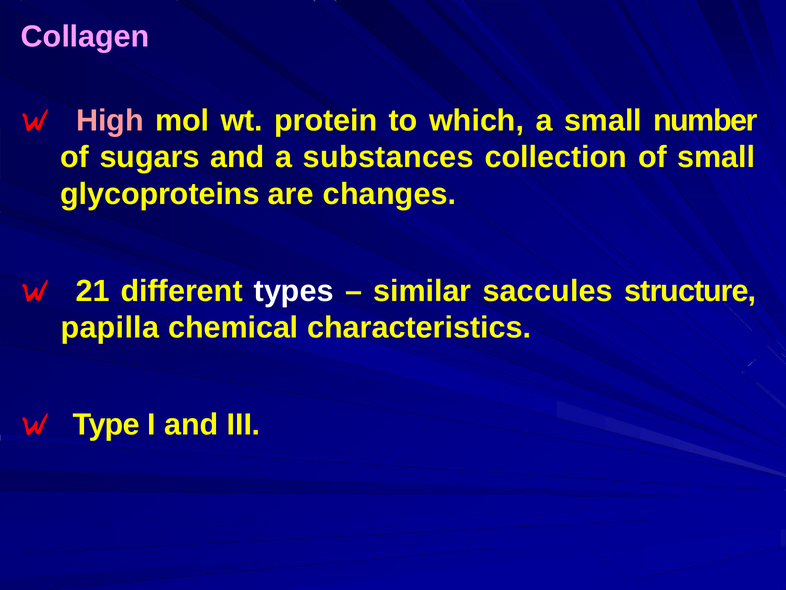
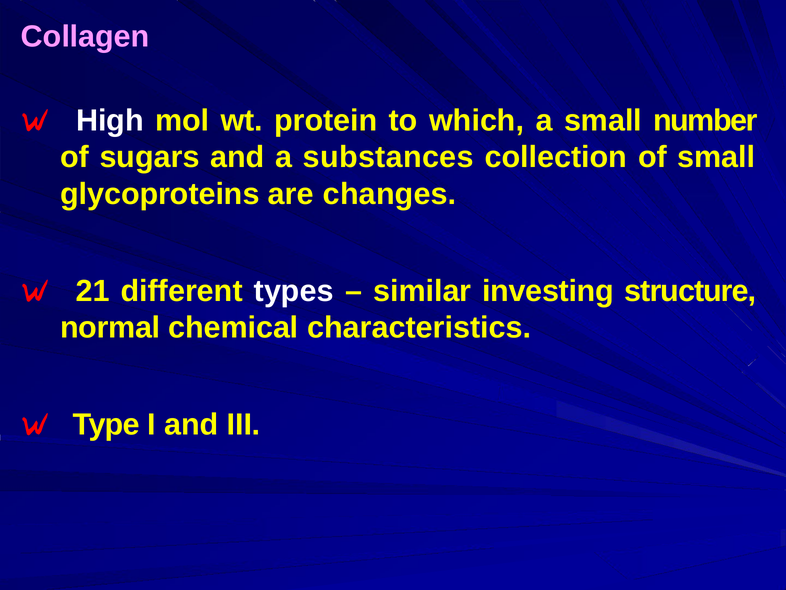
High colour: pink -> white
saccules: saccules -> investing
papilla: papilla -> normal
